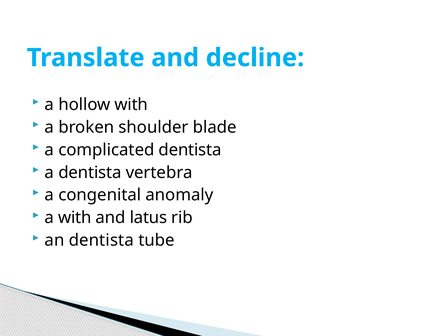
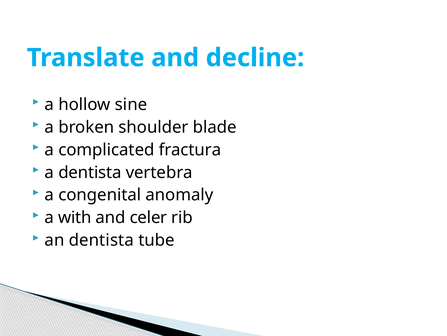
hollow with: with -> sine
complicated dentista: dentista -> fractura
latus: latus -> celer
